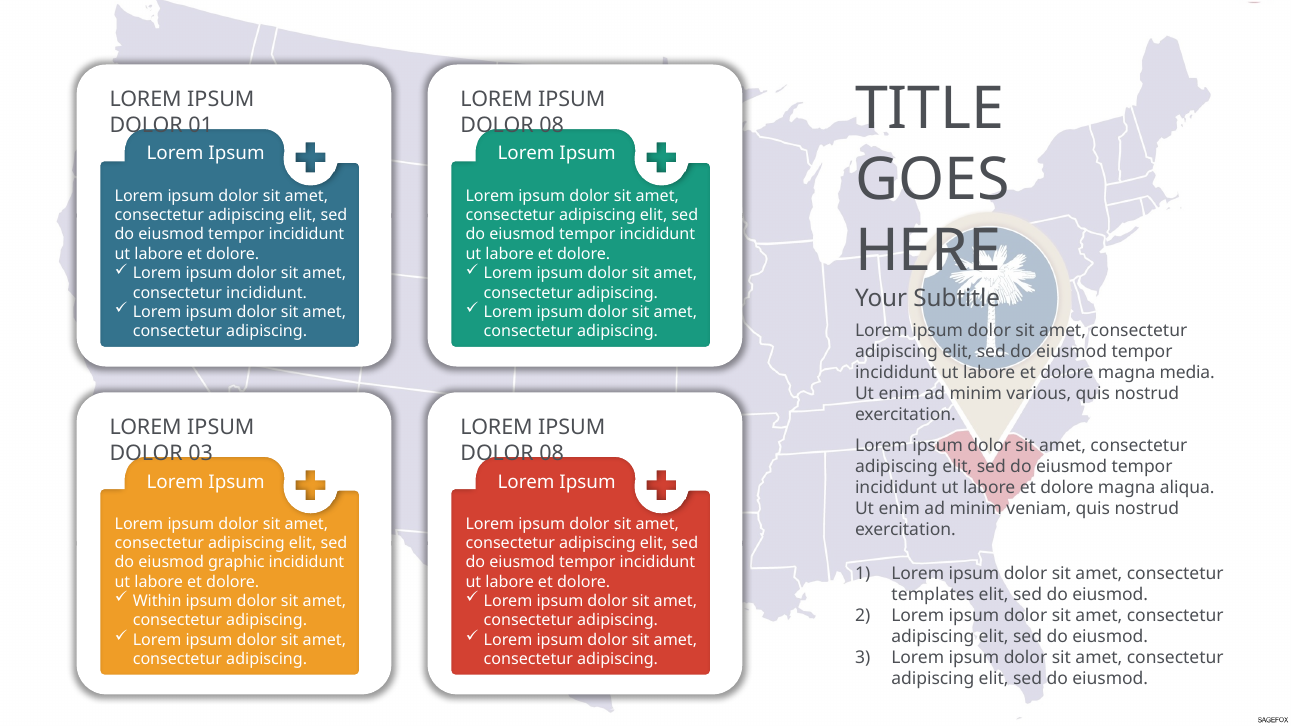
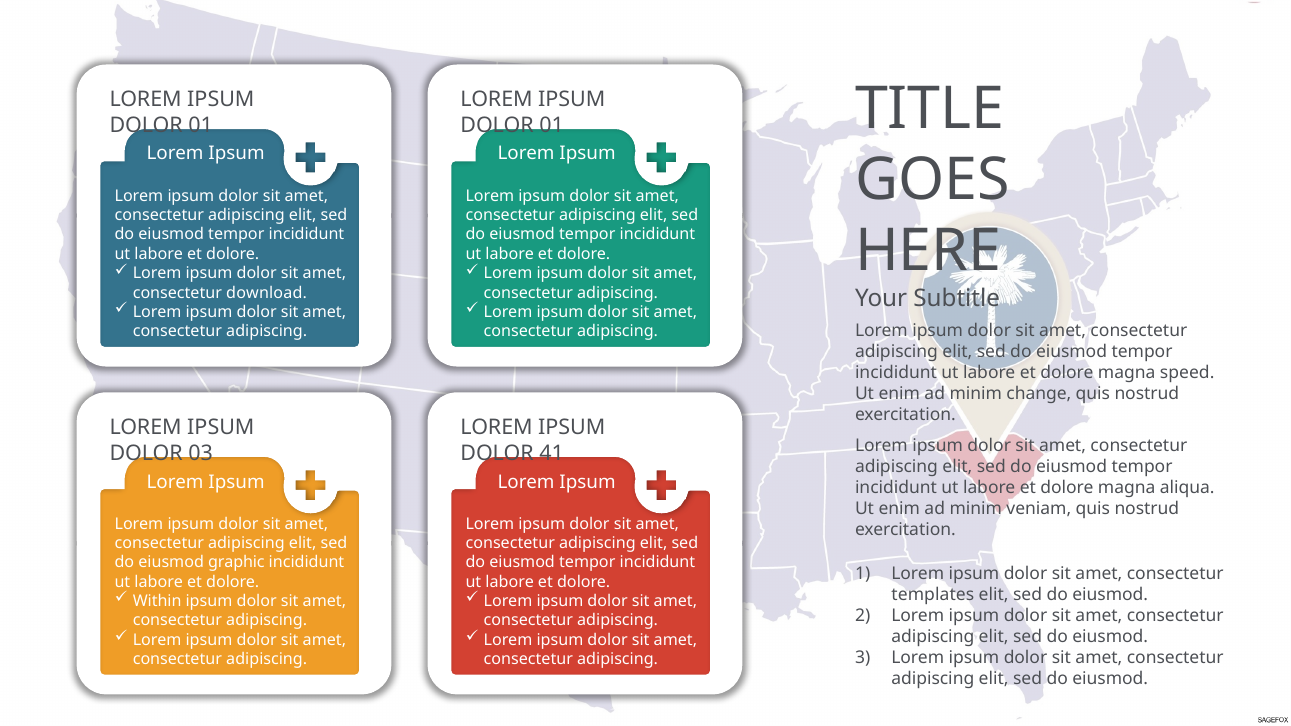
08 at (552, 125): 08 -> 01
consectetur incididunt: incididunt -> download
media: media -> speed
various: various -> change
08 at (552, 453): 08 -> 41
